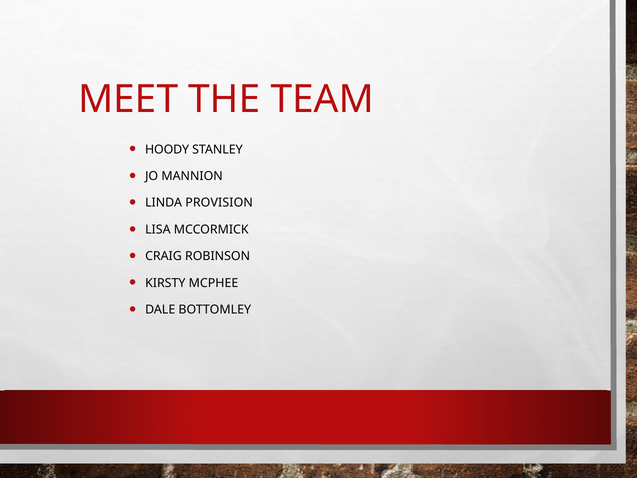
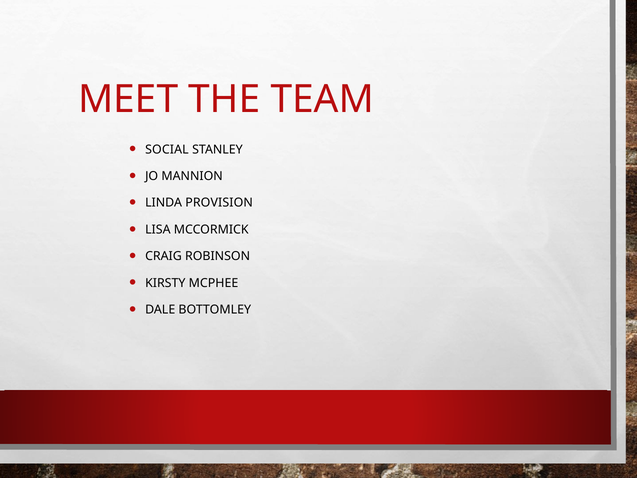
HOODY: HOODY -> SOCIAL
